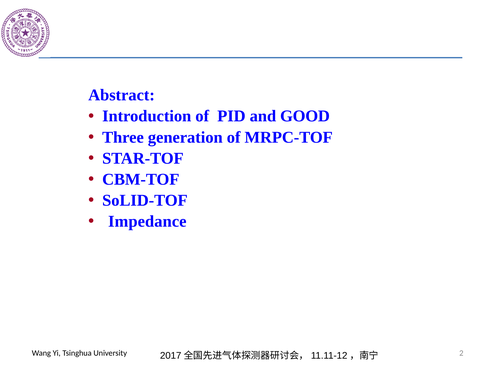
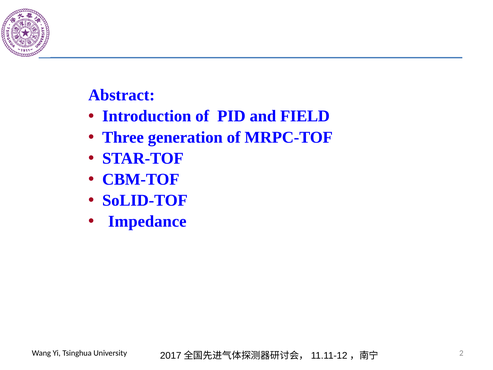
GOOD: GOOD -> FIELD
